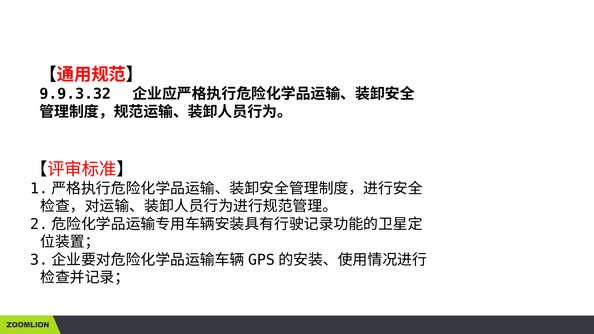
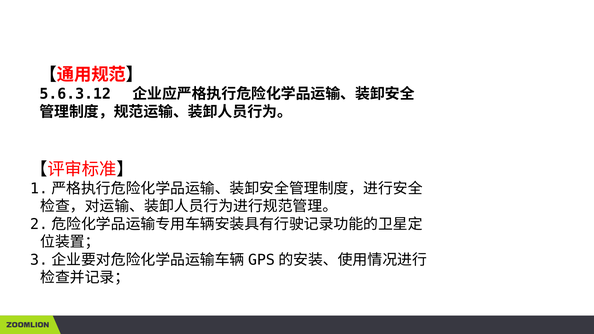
9.9.3.32: 9.9.3.32 -> 5.6.3.12
